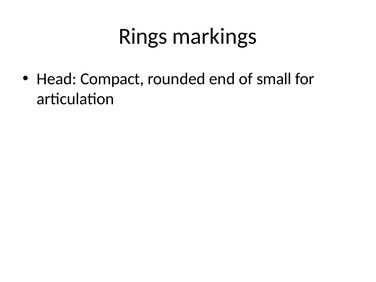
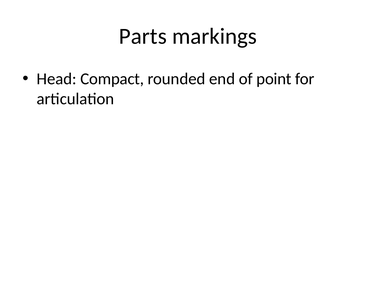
Rings: Rings -> Parts
small: small -> point
